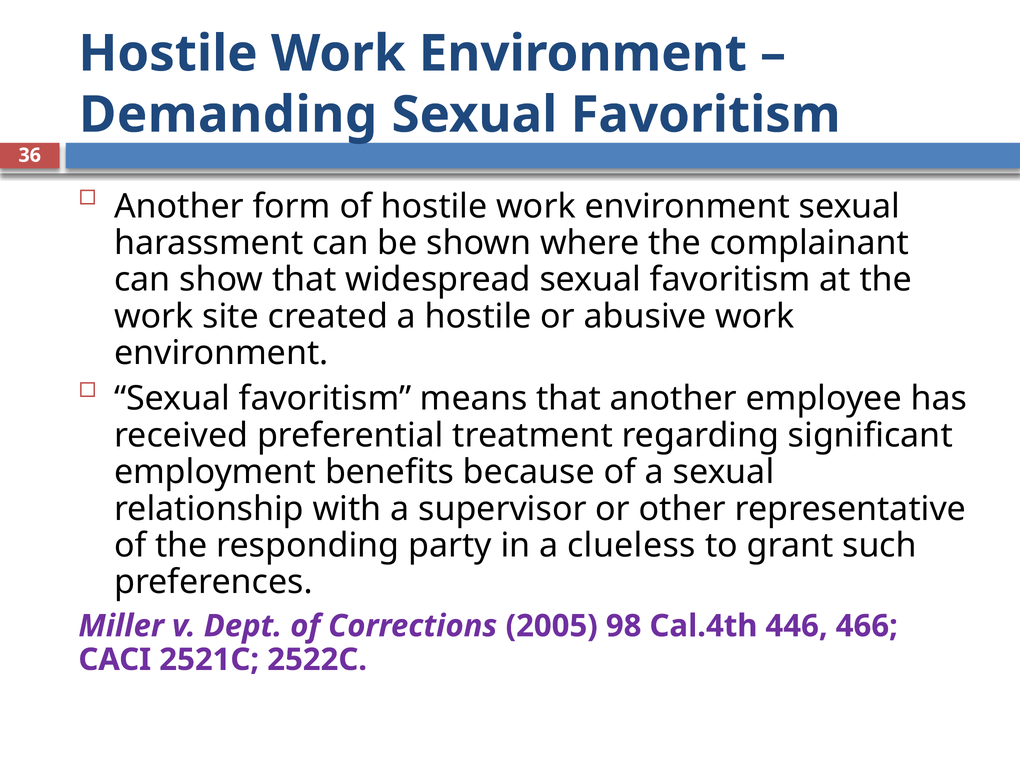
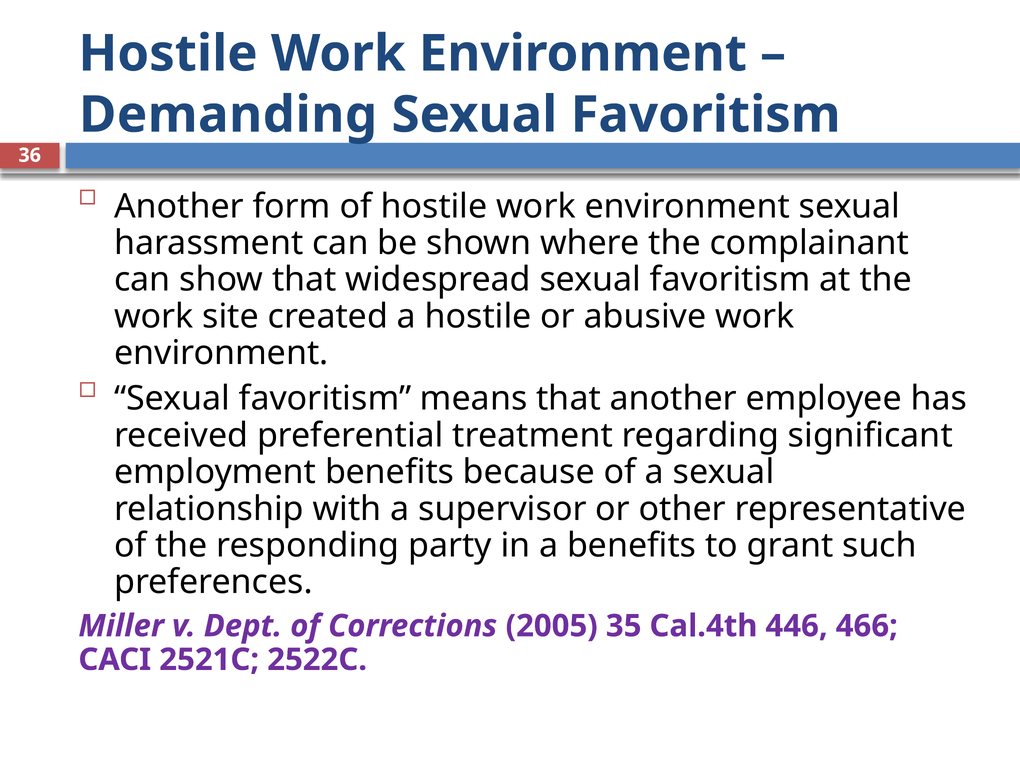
a clueless: clueless -> benefits
98: 98 -> 35
